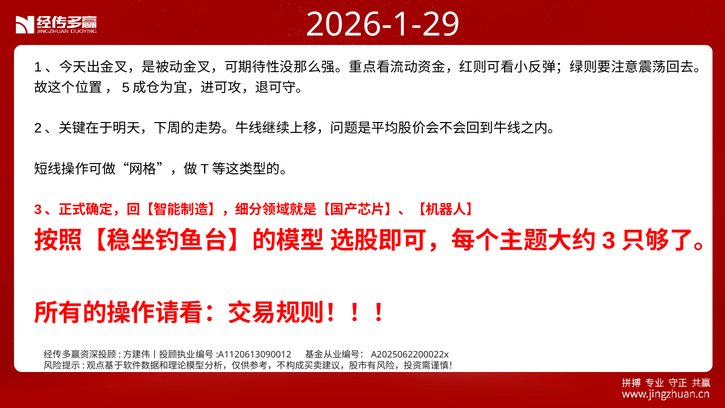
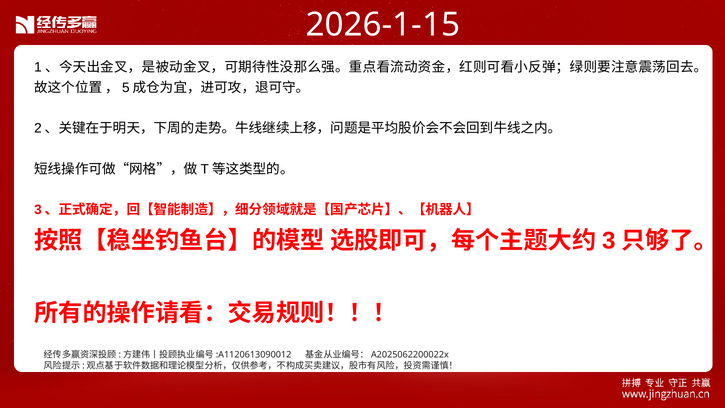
2026-1-29: 2026-1-29 -> 2026-1-15
